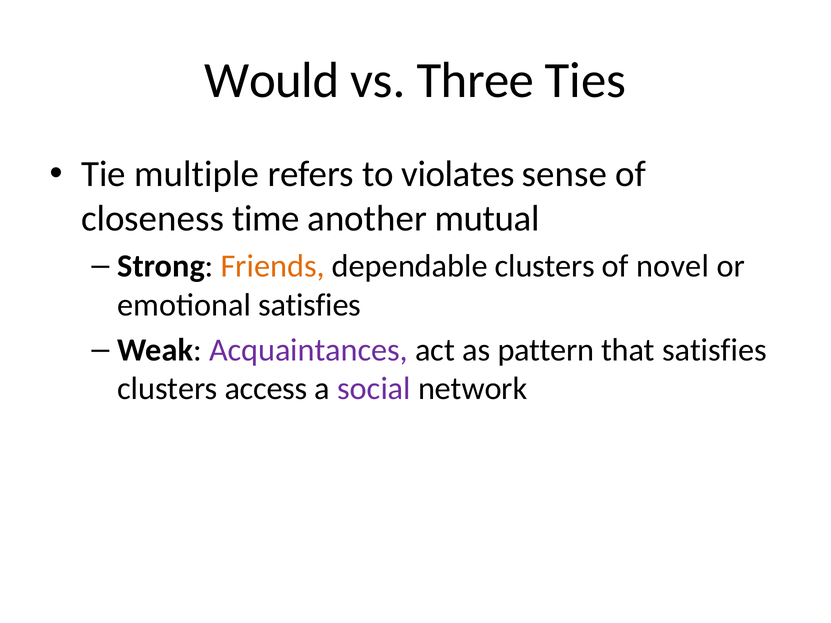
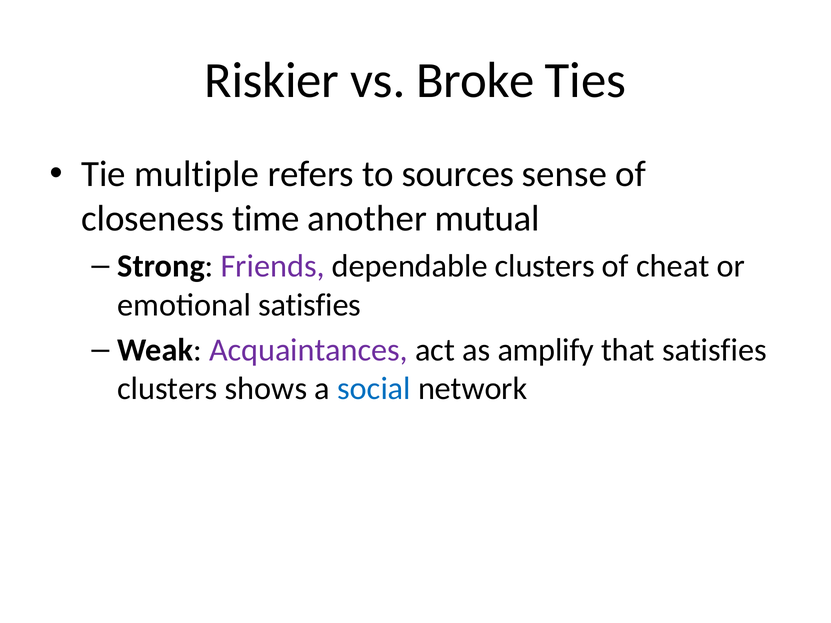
Would: Would -> Riskier
Three: Three -> Broke
violates: violates -> sources
Friends colour: orange -> purple
novel: novel -> cheat
pattern: pattern -> amplify
access: access -> shows
social colour: purple -> blue
